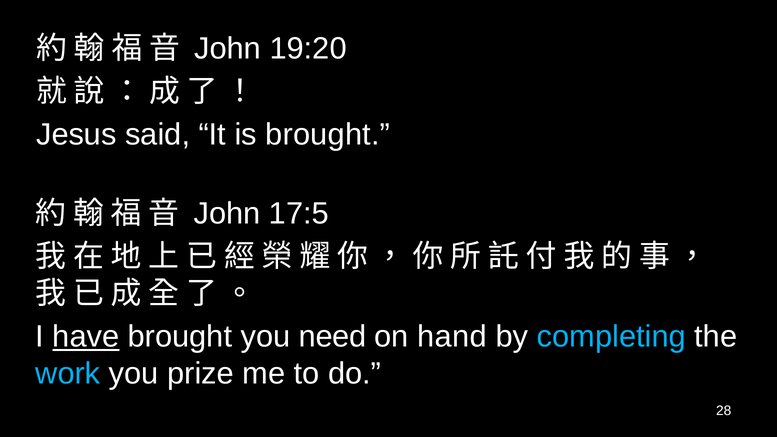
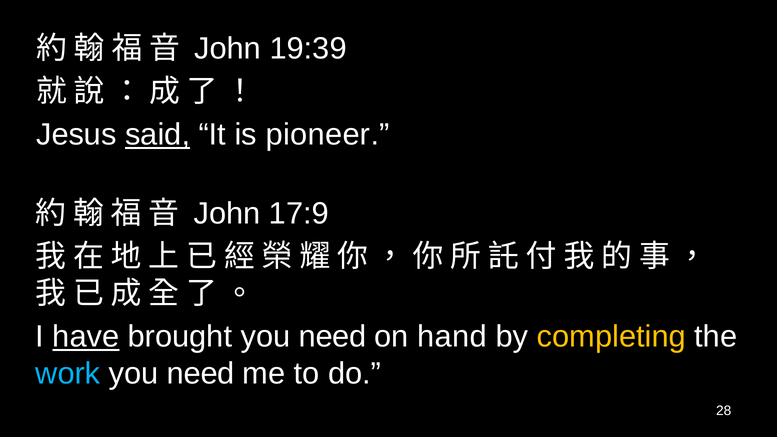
19:20: 19:20 -> 19:39
said underline: none -> present
is brought: brought -> pioneer
17:5: 17:5 -> 17:9
completing colour: light blue -> yellow
prize at (201, 374): prize -> need
